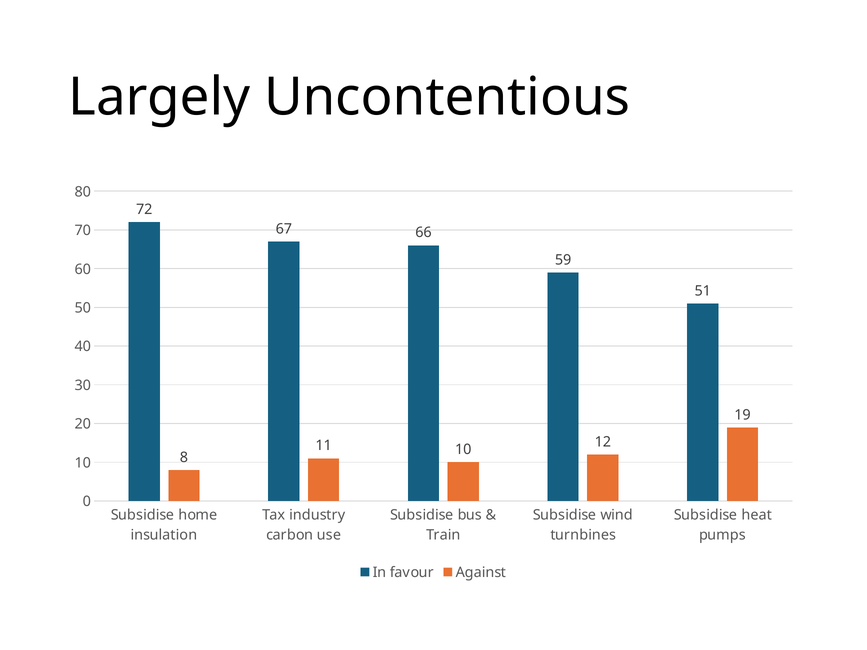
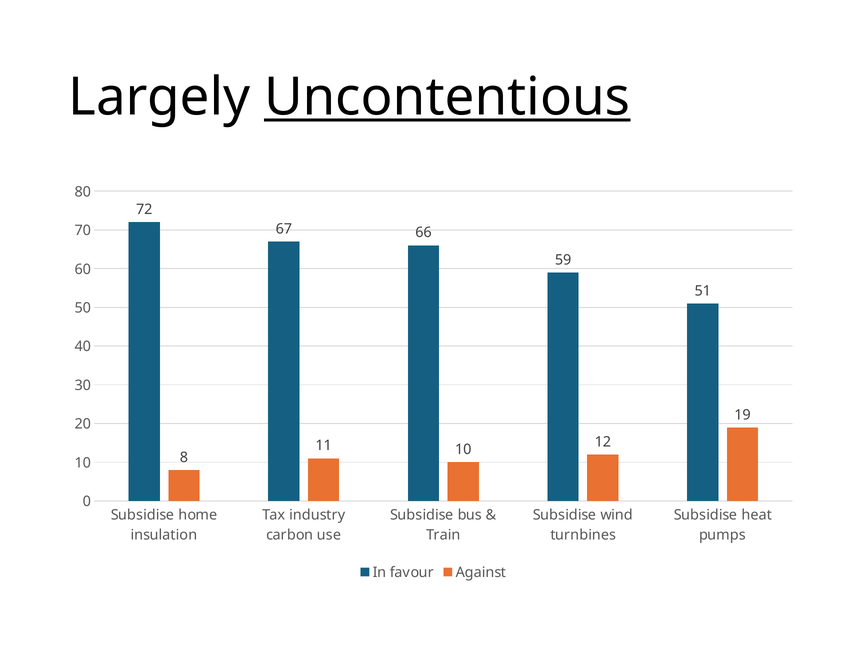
Uncontentious underline: none -> present
